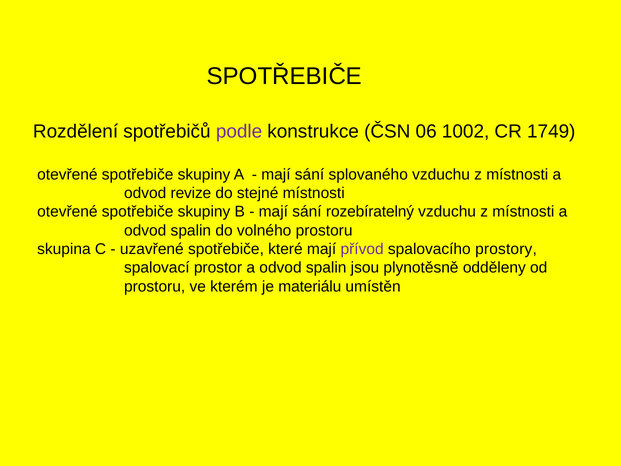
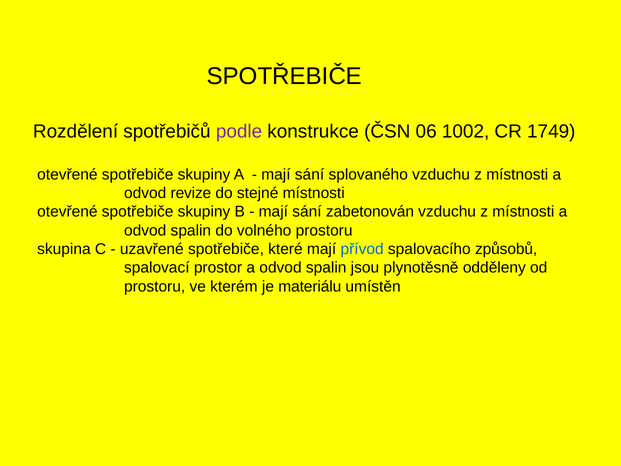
rozebíratelný: rozebíratelný -> zabetonován
přívod colour: purple -> blue
prostory: prostory -> způsobů
